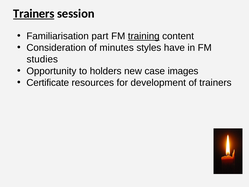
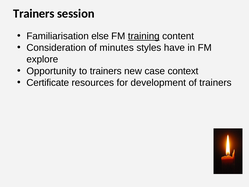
Trainers at (34, 14) underline: present -> none
part: part -> else
studies: studies -> explore
to holders: holders -> trainers
images: images -> context
